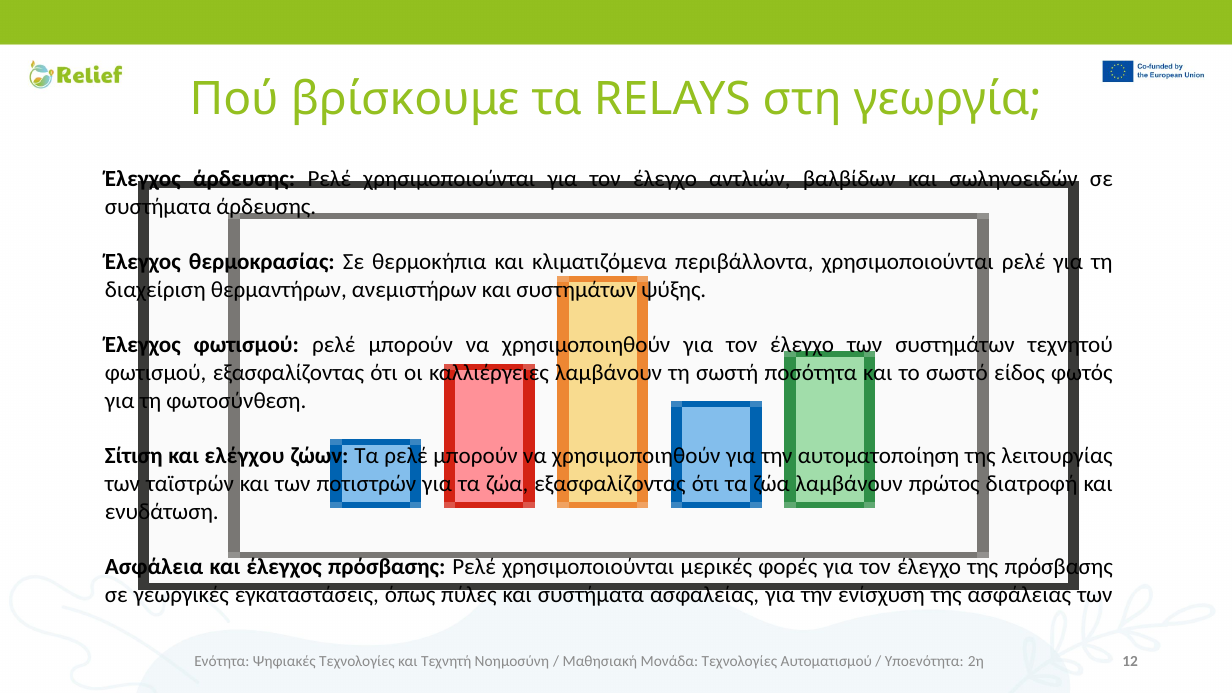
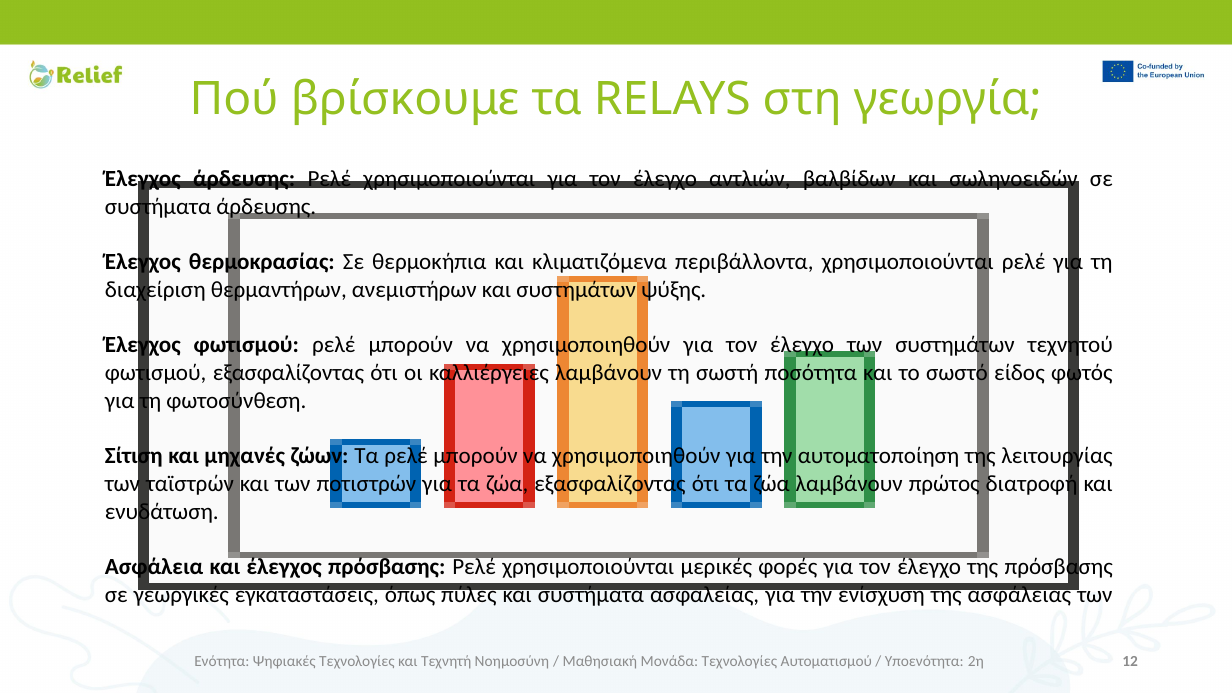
ελέγχου: ελέγχου -> μηχανές
